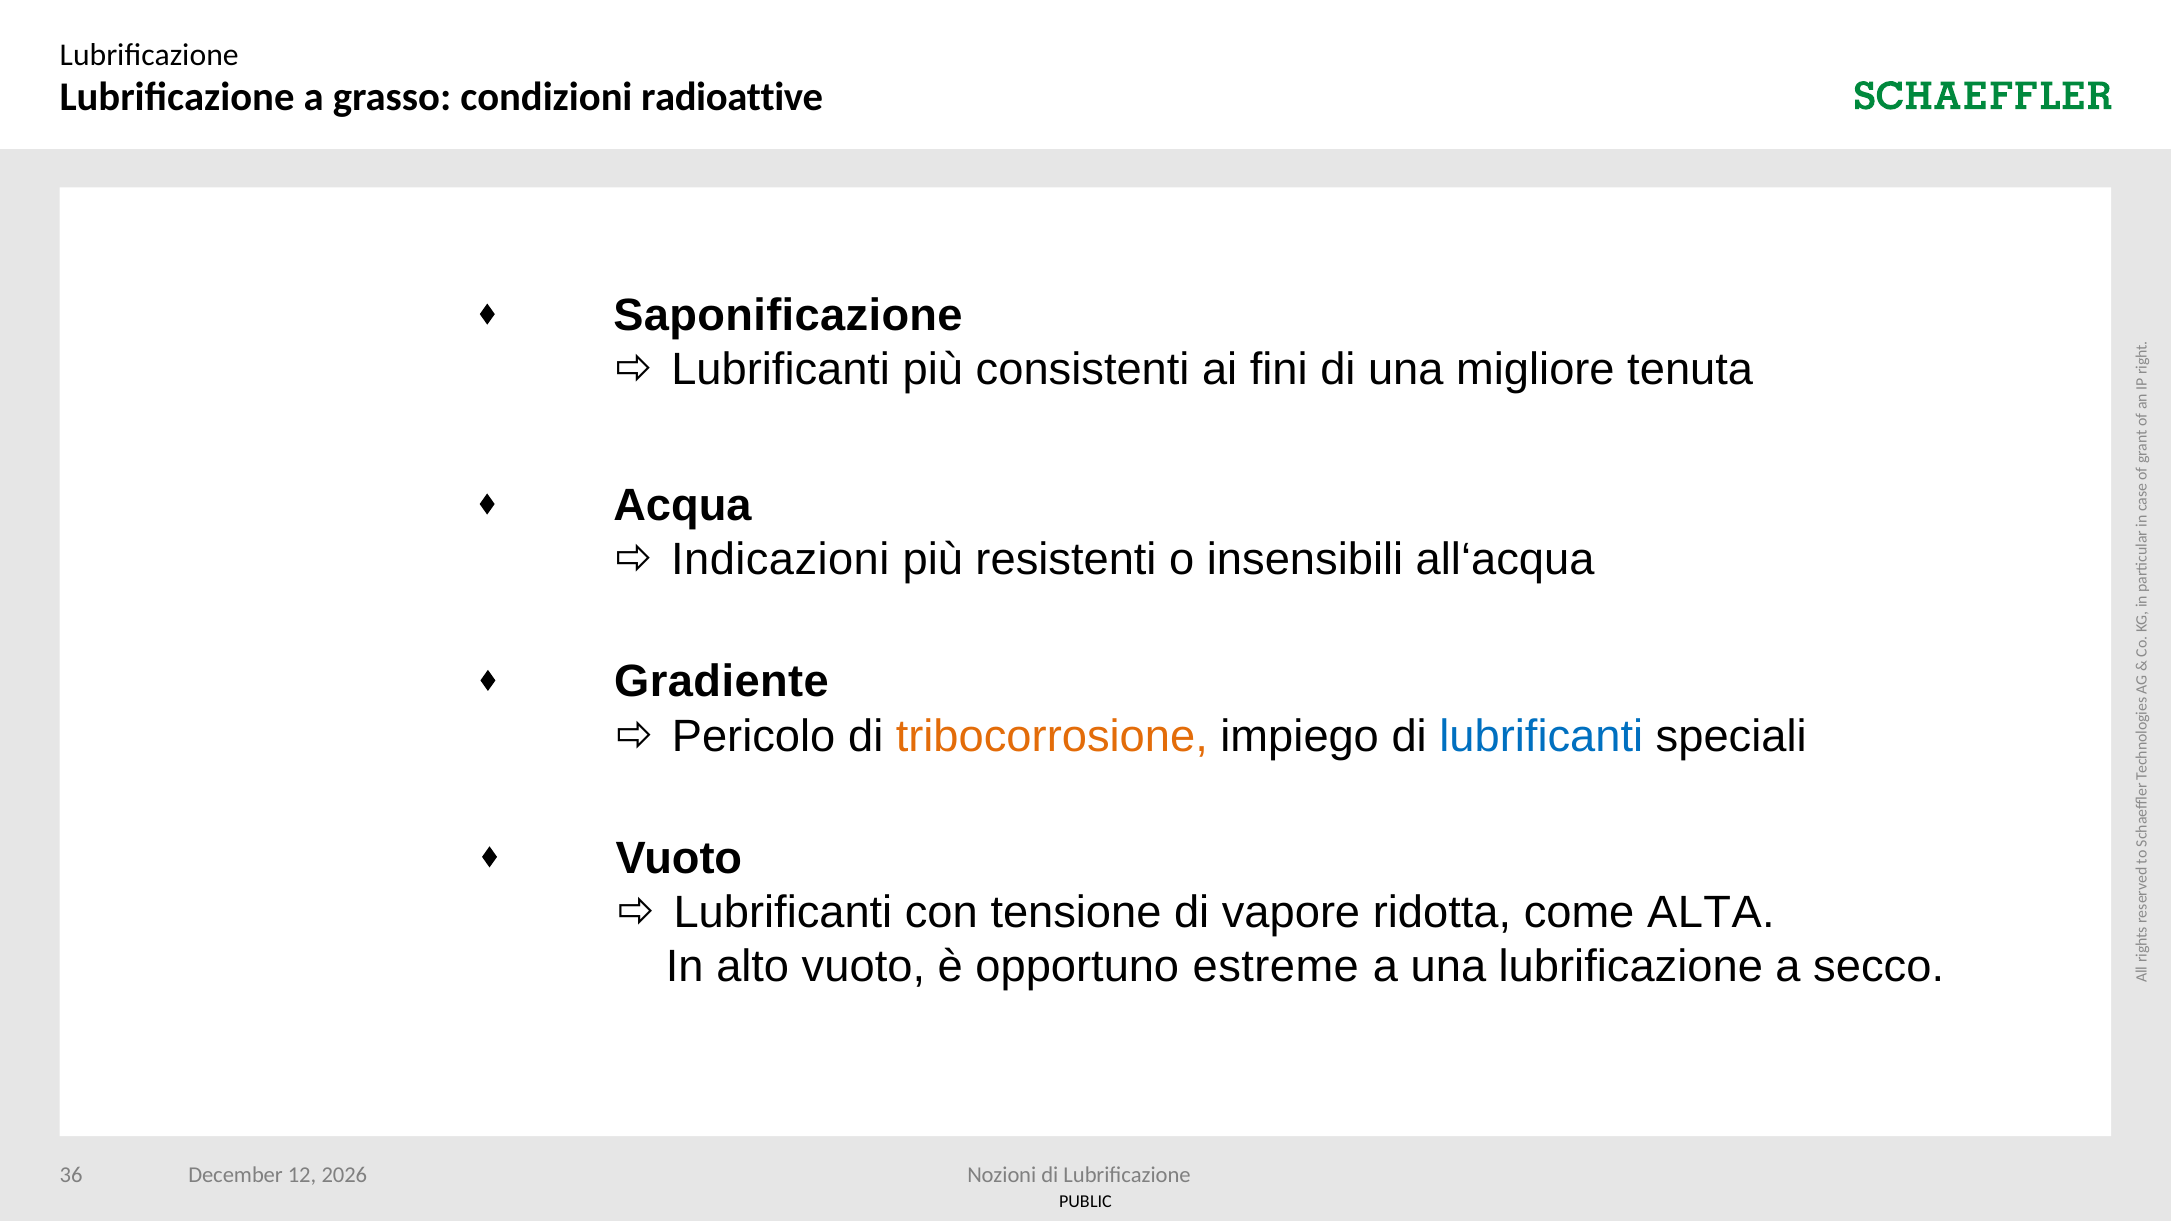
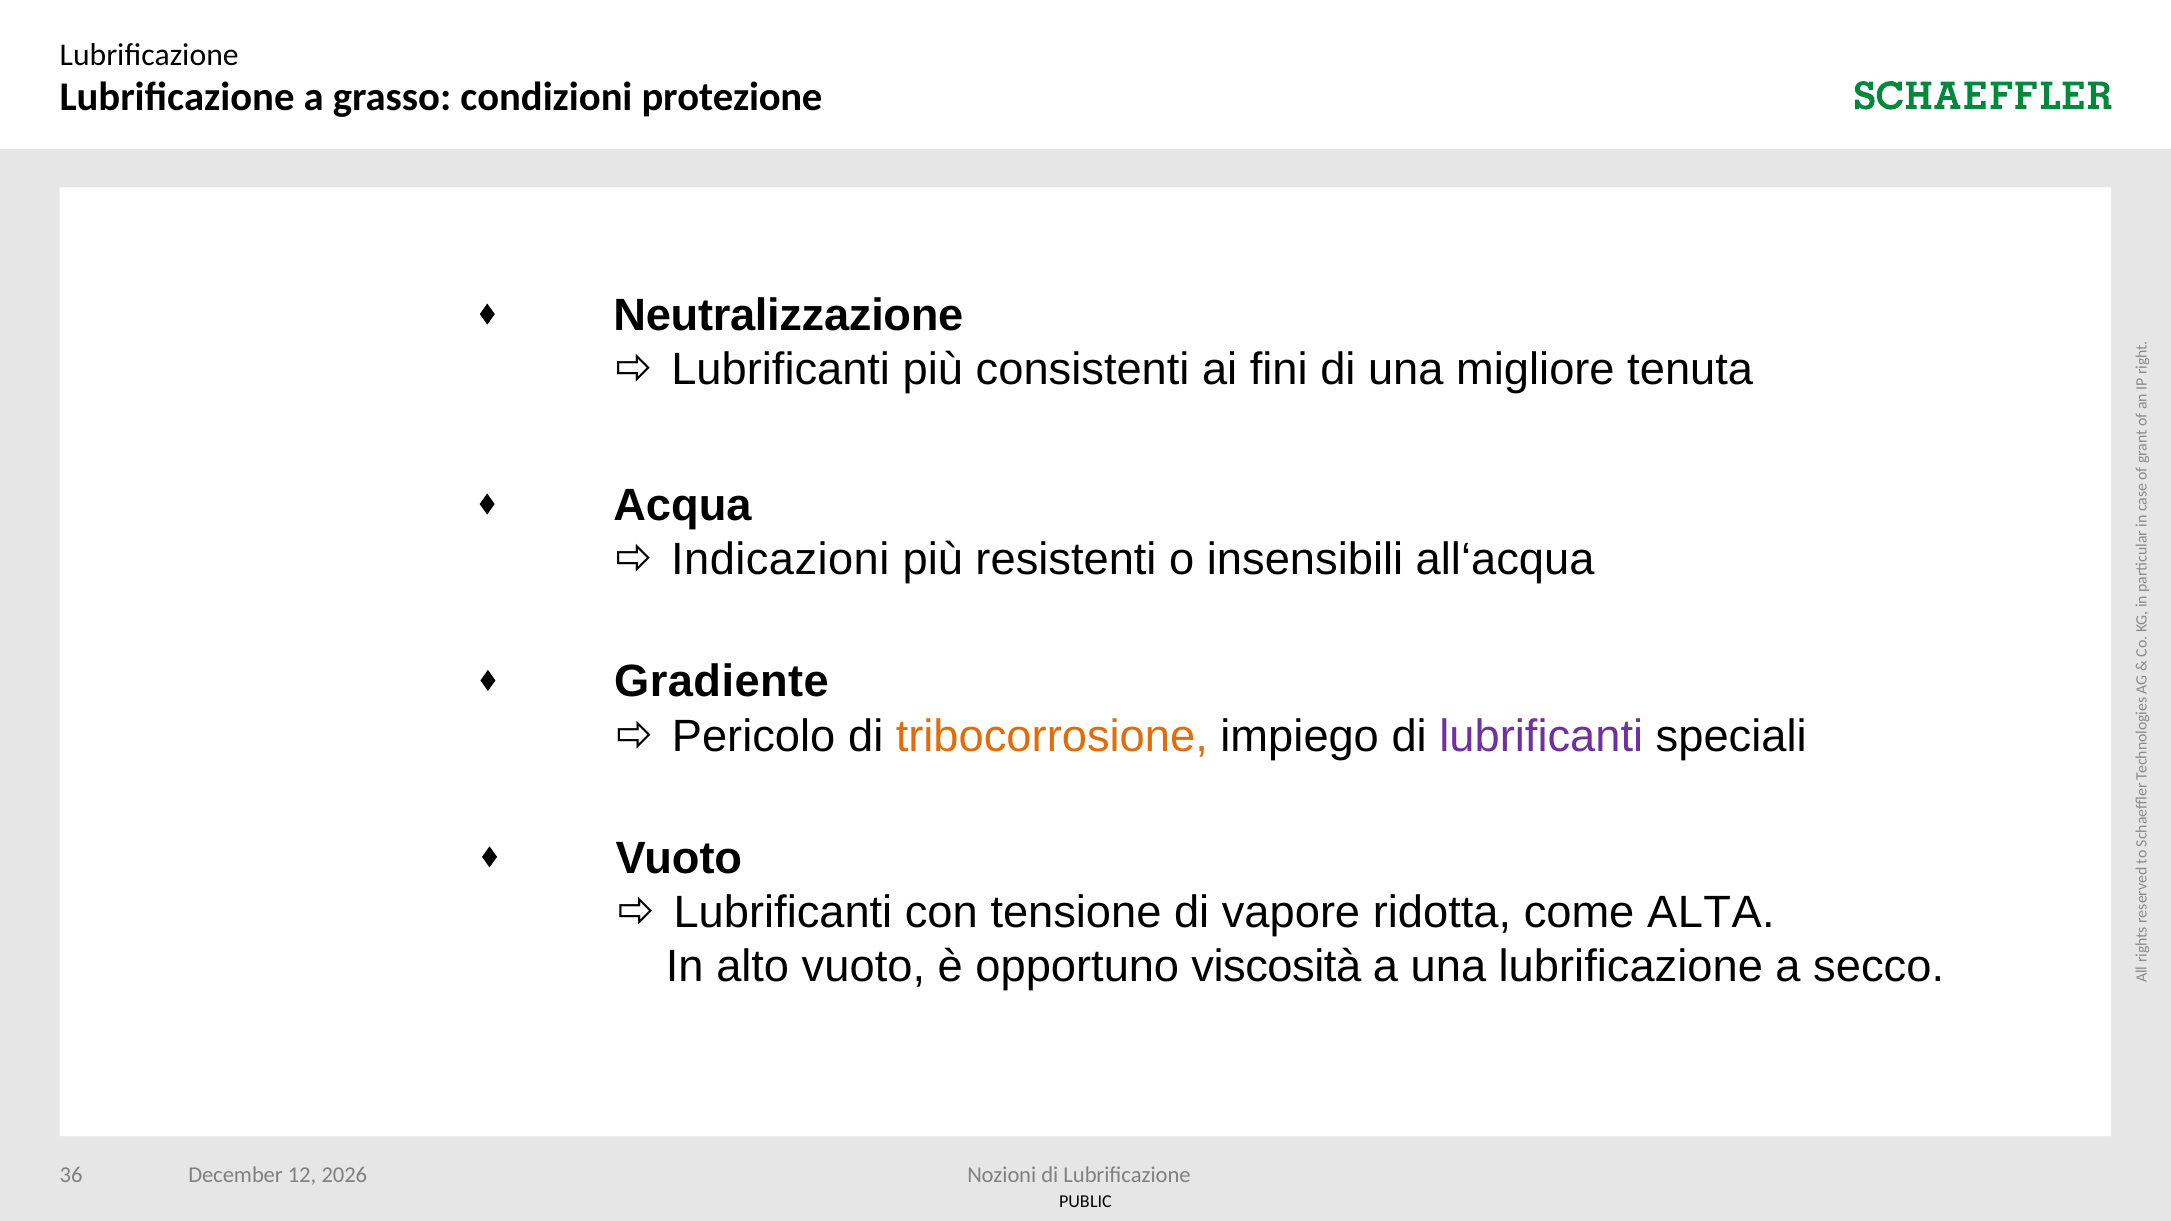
radioattive: radioattive -> protezione
Saponificazione: Saponificazione -> Neutralizzazione
lubrificanti at (1541, 736) colour: blue -> purple
estreme: estreme -> viscosità
